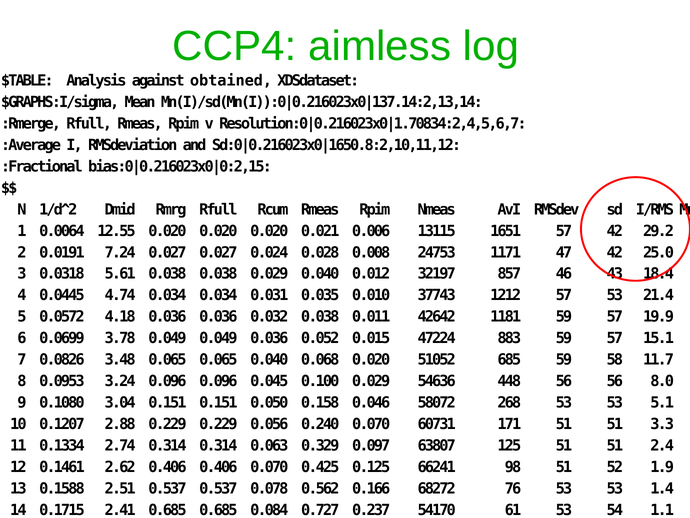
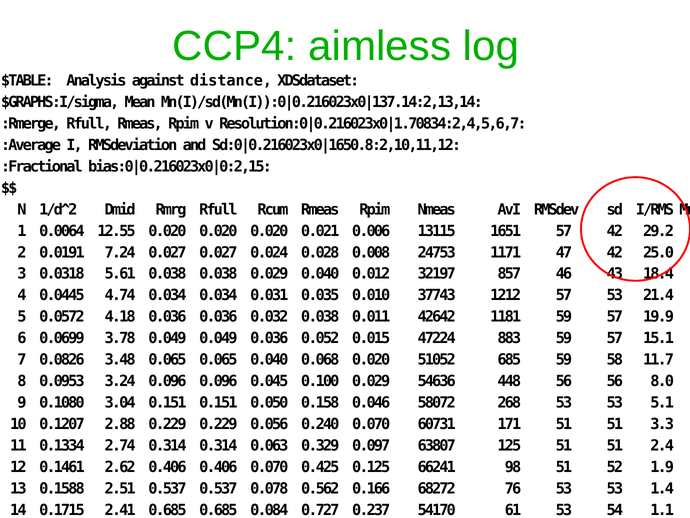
obtained: obtained -> distance
